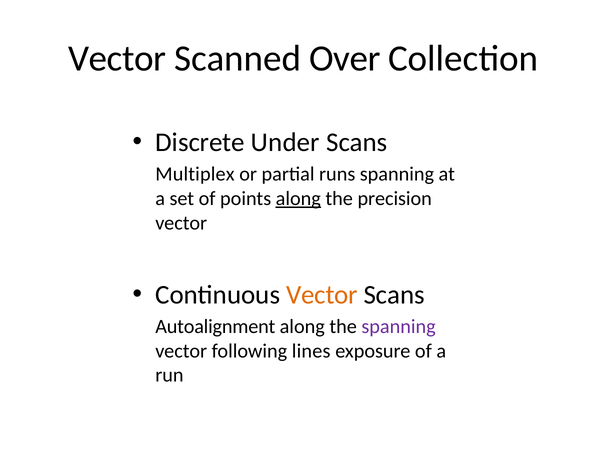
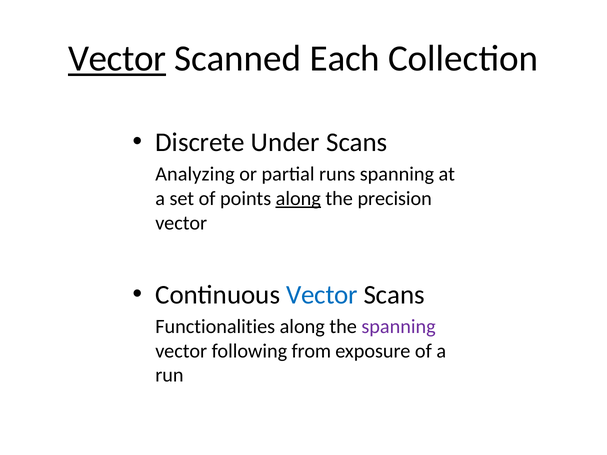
Vector at (117, 59) underline: none -> present
Over: Over -> Each
Multiplex: Multiplex -> Analyzing
Vector at (322, 295) colour: orange -> blue
Autoalignment: Autoalignment -> Functionalities
lines: lines -> from
